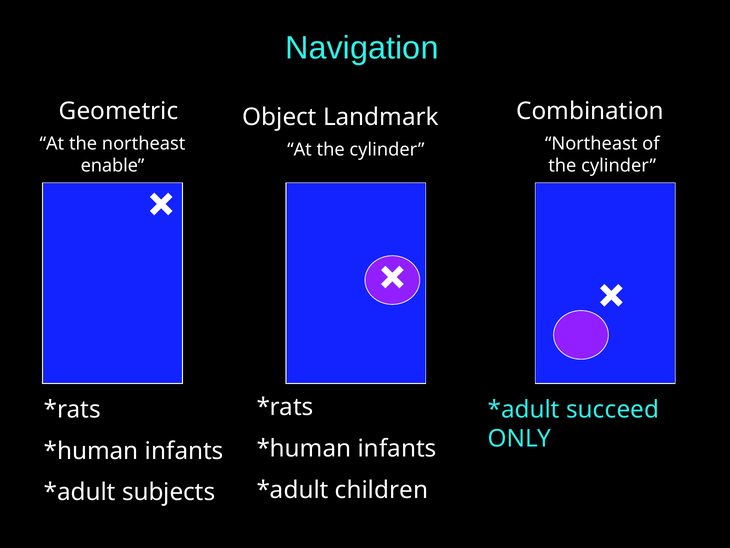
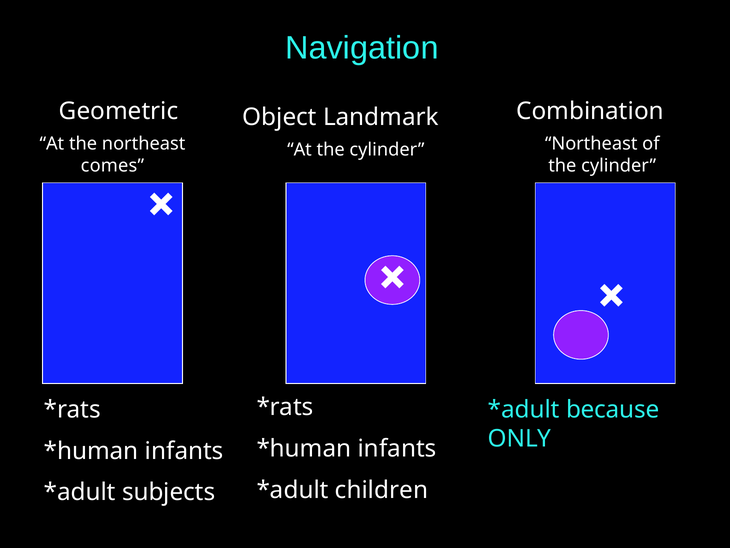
enable: enable -> comes
succeed: succeed -> because
